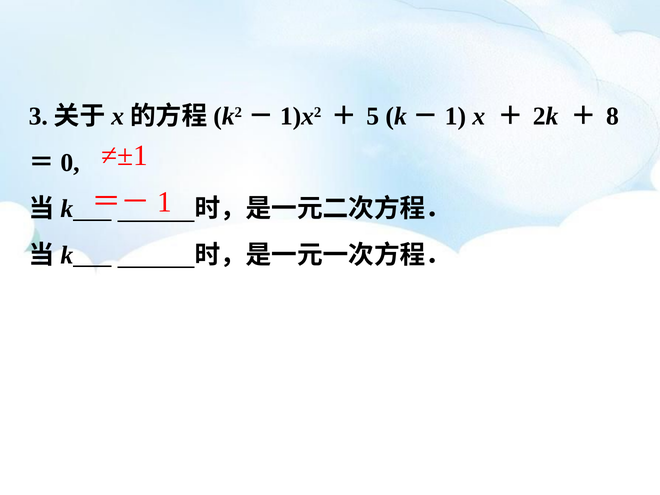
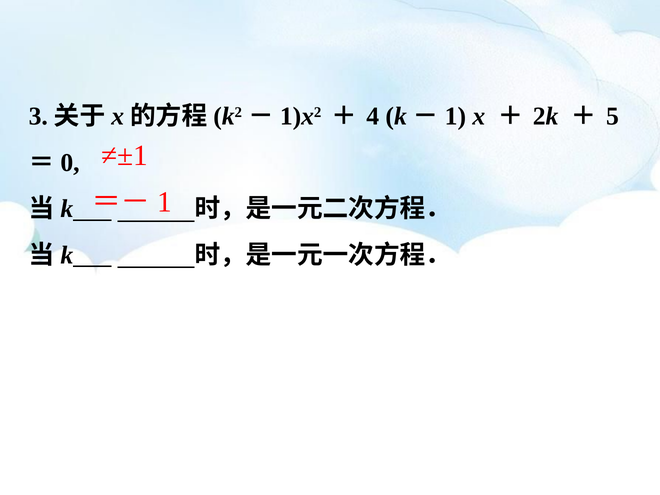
5: 5 -> 4
8: 8 -> 5
